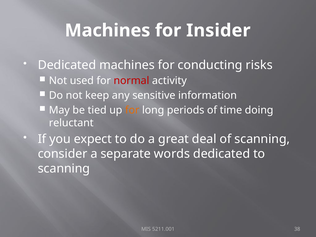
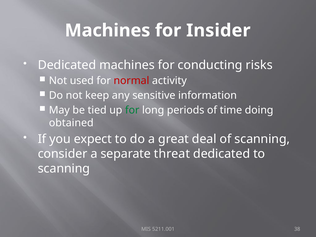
for at (132, 110) colour: orange -> green
reluctant: reluctant -> obtained
words: words -> threat
